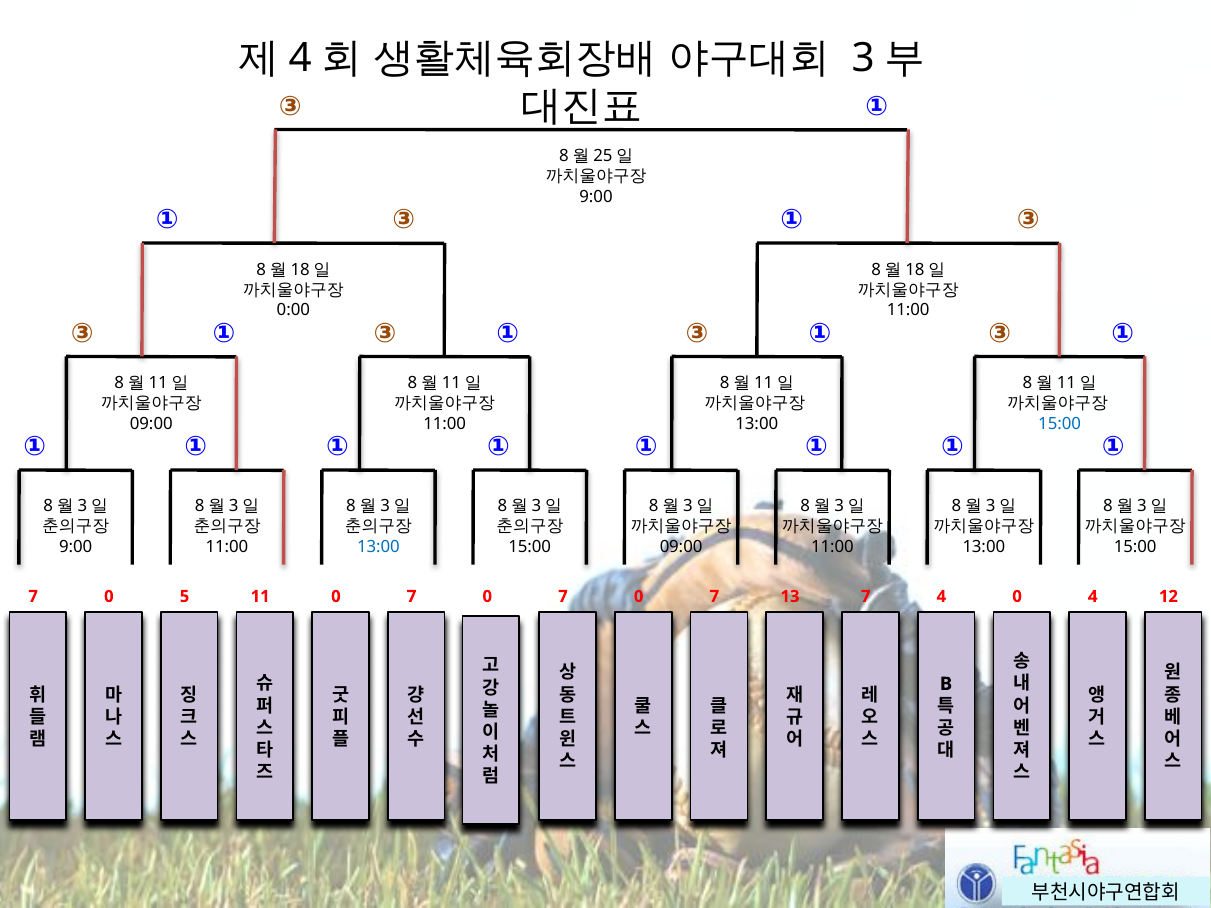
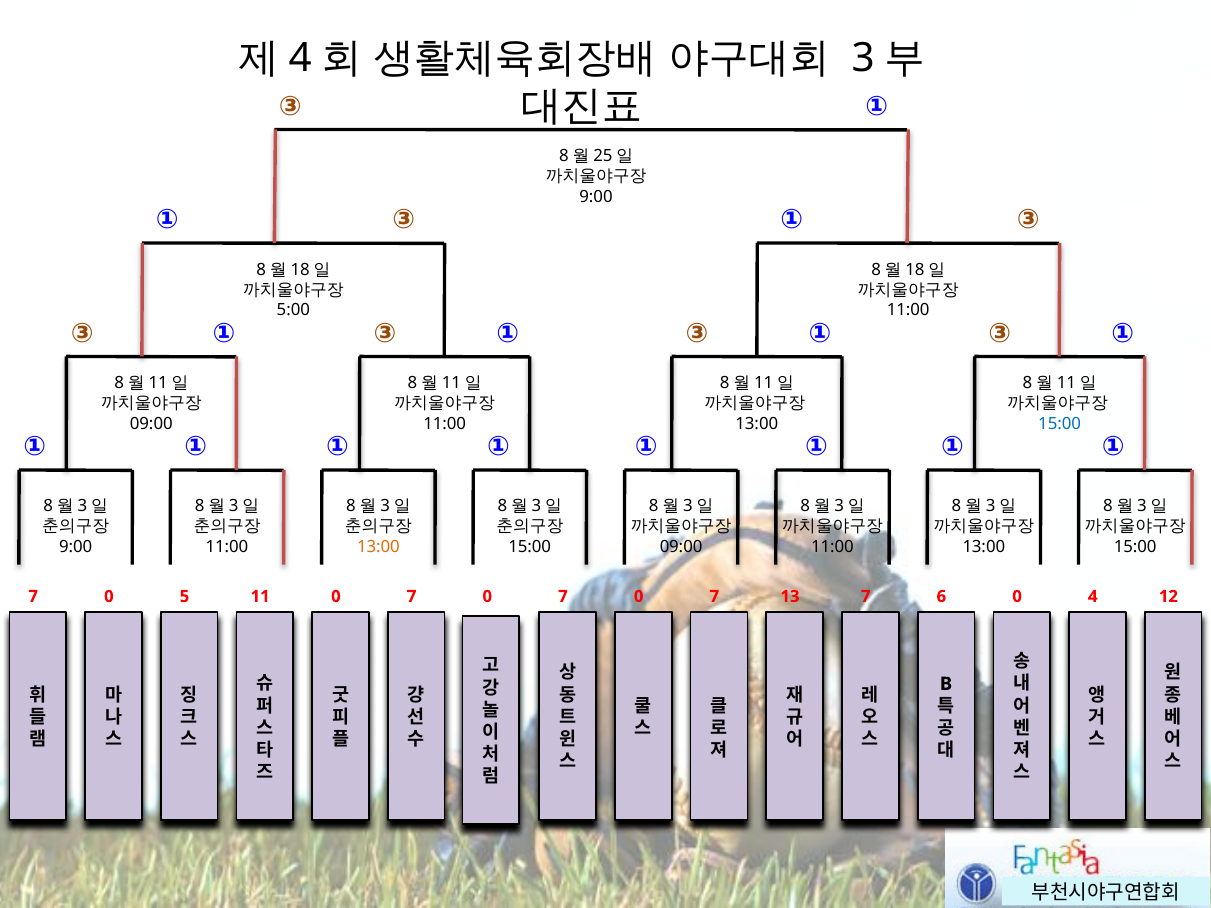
0:00: 0:00 -> 5:00
13:00 at (378, 547) colour: blue -> orange
7 4: 4 -> 6
